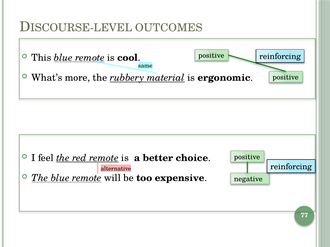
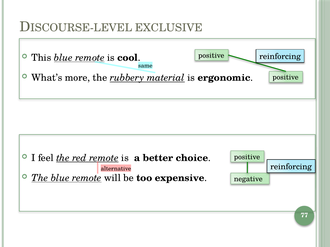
OUTCOMES: OUTCOMES -> EXCLUSIVE
